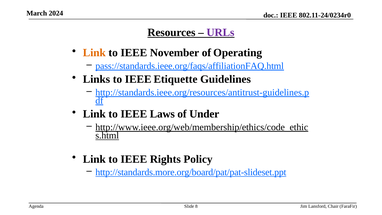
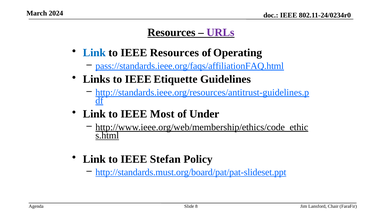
Link at (94, 53) colour: orange -> blue
IEEE November: November -> Resources
Laws: Laws -> Most
Rights: Rights -> Stefan
http://standards.more.org/board/pat/pat-slideset.ppt: http://standards.more.org/board/pat/pat-slideset.ppt -> http://standards.must.org/board/pat/pat-slideset.ppt
